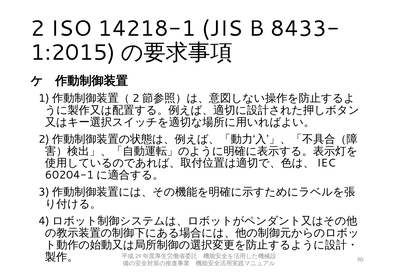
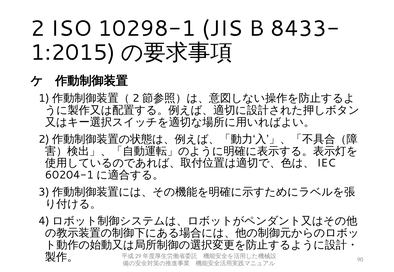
14218-1: 14218-1 -> 10298-1
